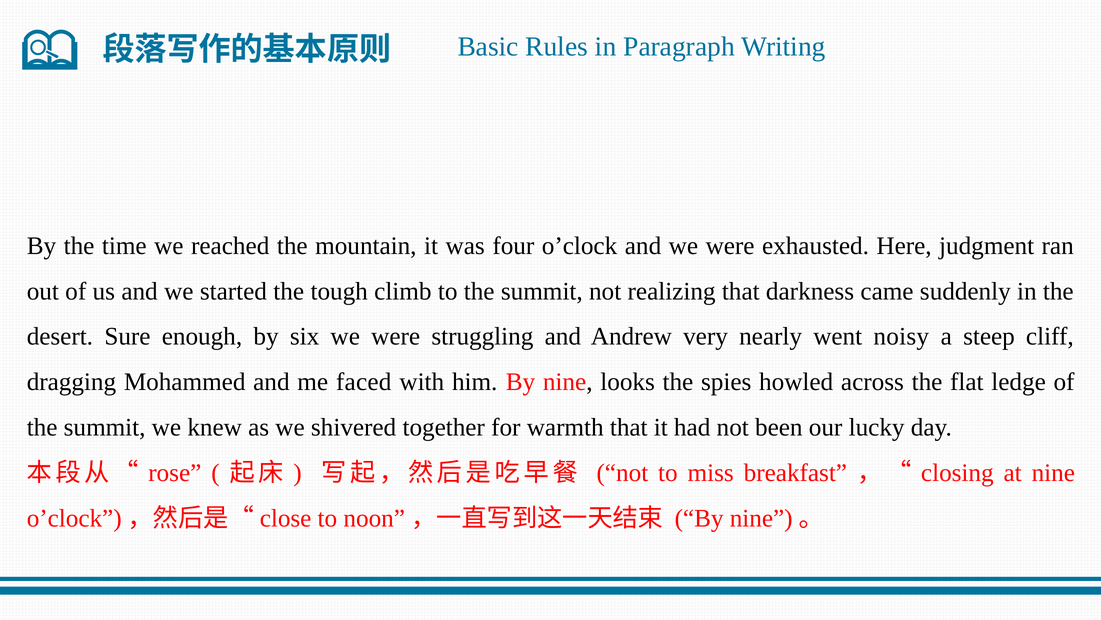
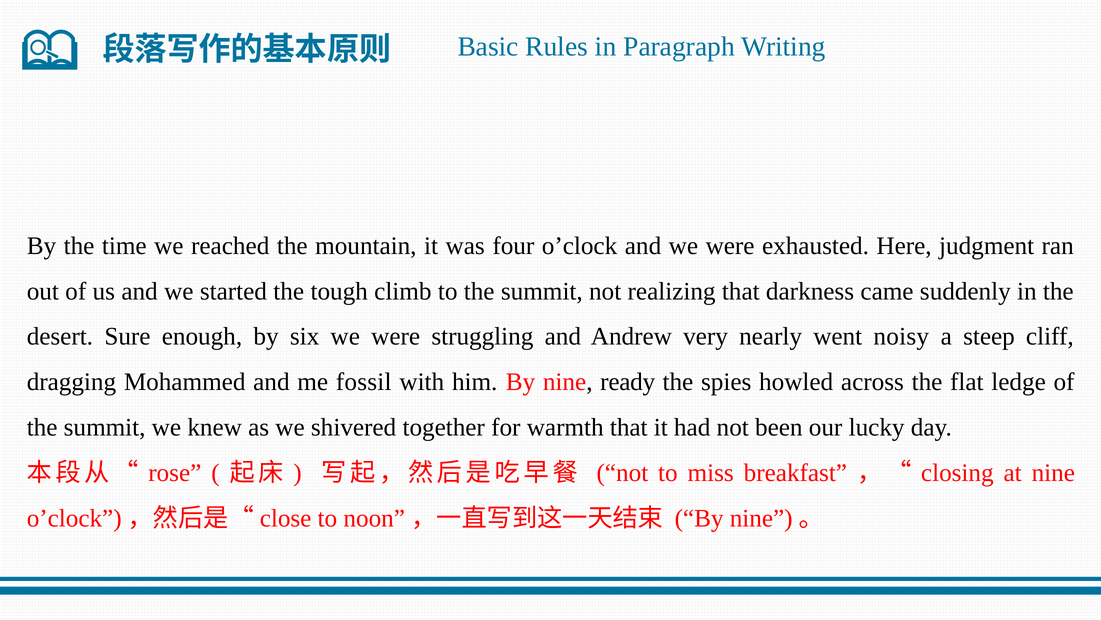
faced: faced -> fossil
looks: looks -> ready
